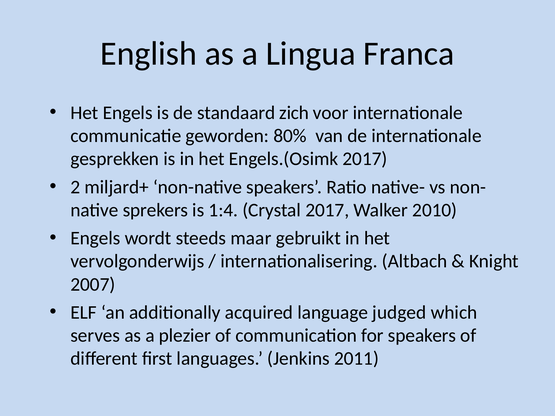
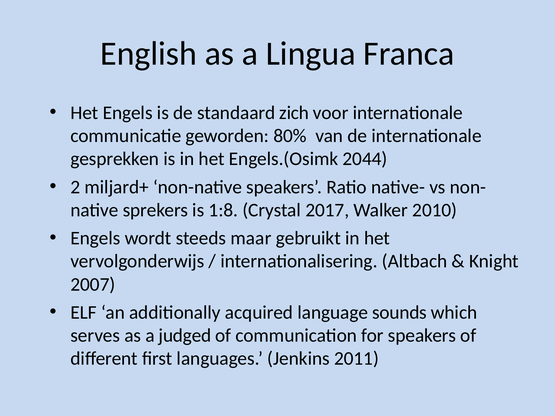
Engels.(Osimk 2017: 2017 -> 2044
1:4: 1:4 -> 1:8
judged: judged -> sounds
plezier: plezier -> judged
